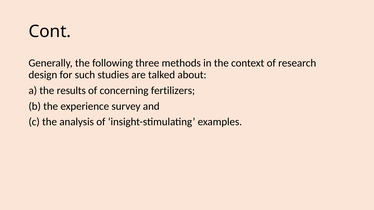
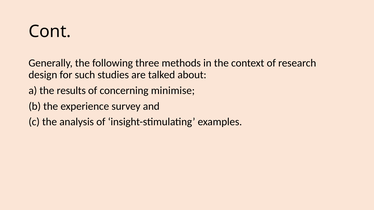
fertilizers: fertilizers -> minimise
